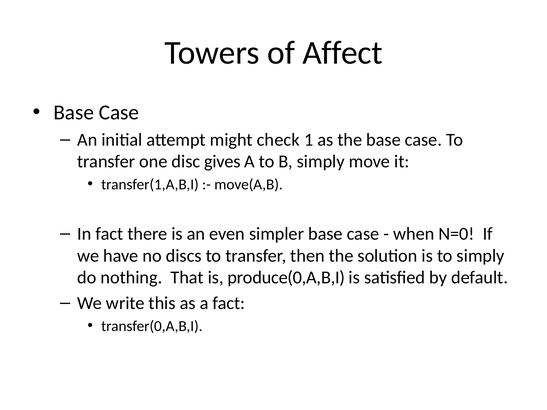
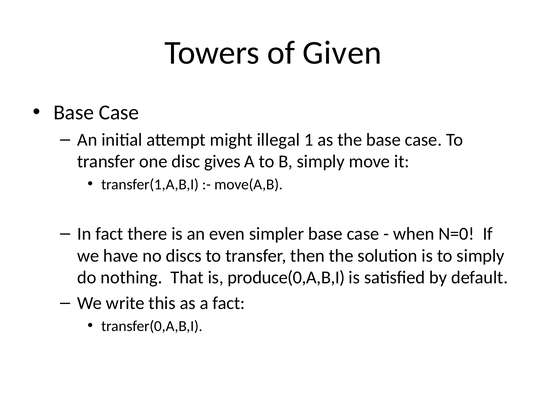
Affect: Affect -> Given
check: check -> illegal
